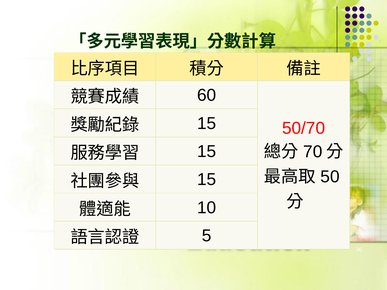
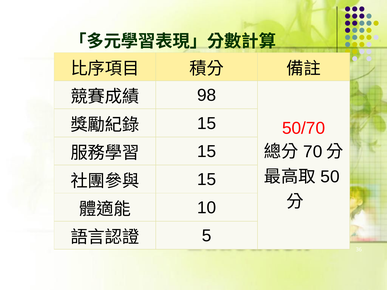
60: 60 -> 98
